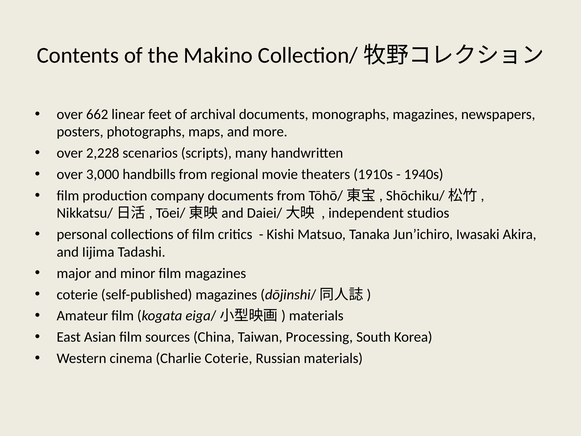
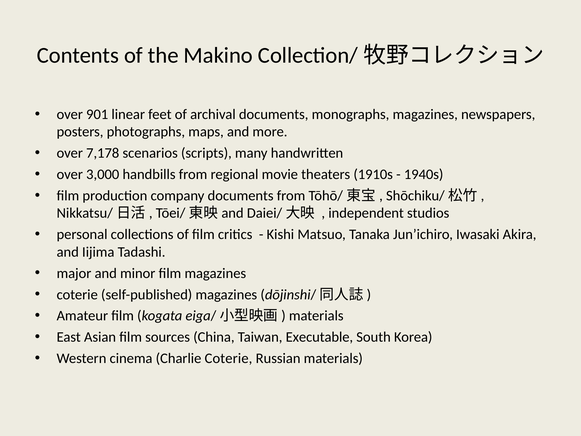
662: 662 -> 901
2,228: 2,228 -> 7,178
Processing: Processing -> Executable
